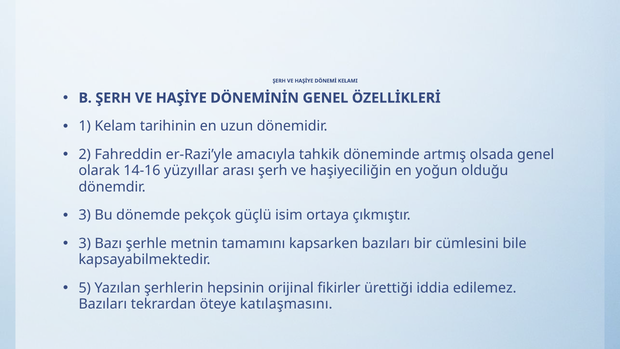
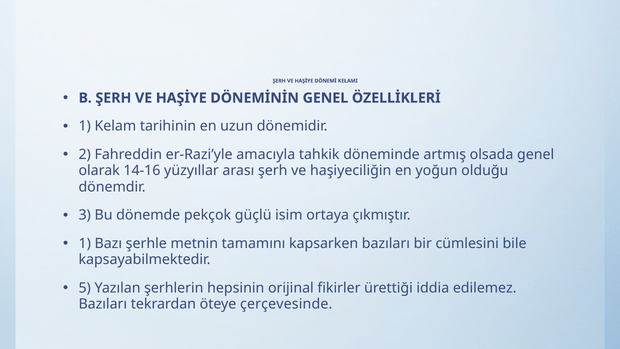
3 at (85, 243): 3 -> 1
katılaşmasını: katılaşmasını -> çerçevesinde
